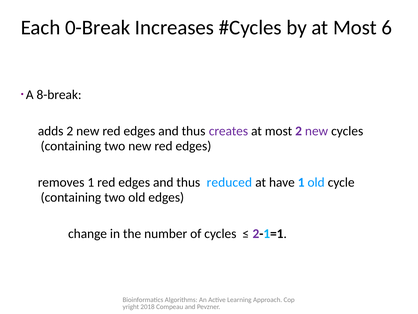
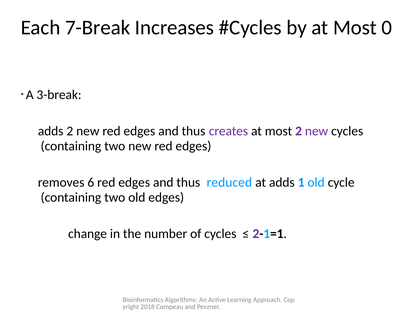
0-Break: 0-Break -> 7-Break
6: 6 -> 0
8-break: 8-break -> 3-break
removes 1: 1 -> 6
at have: have -> adds
